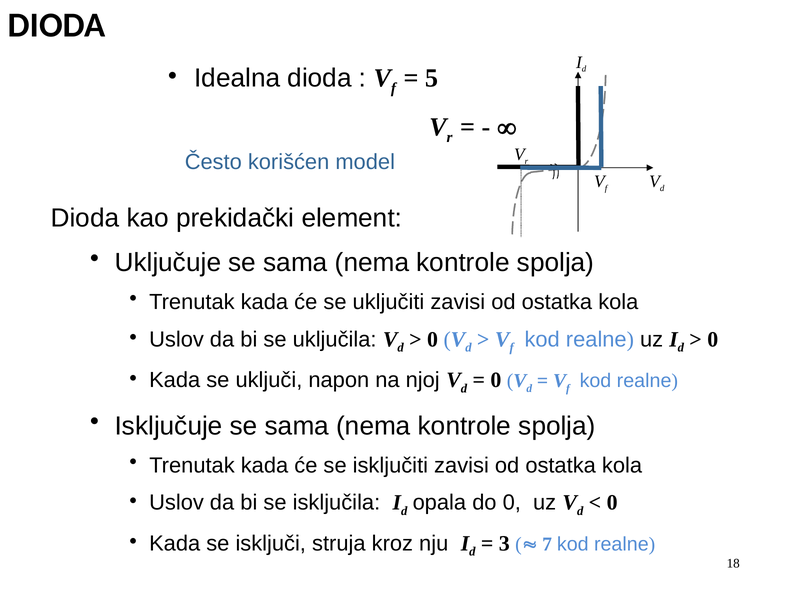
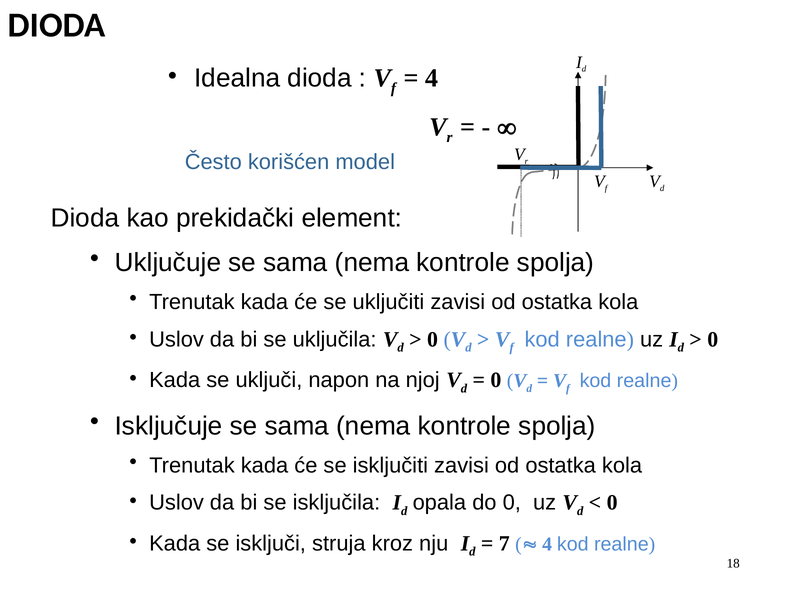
5 at (432, 78): 5 -> 4
3: 3 -> 7
7 at (547, 544): 7 -> 4
